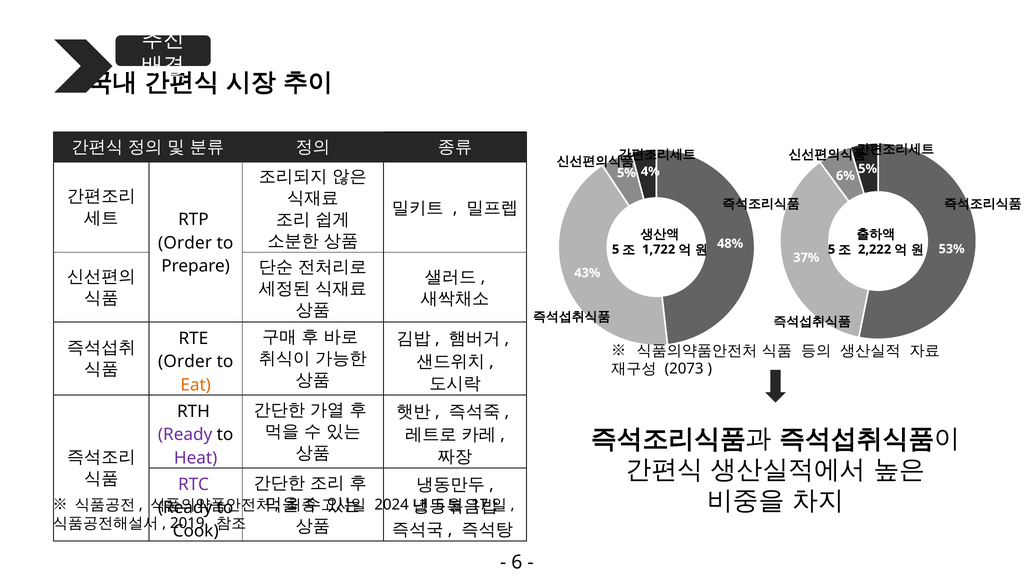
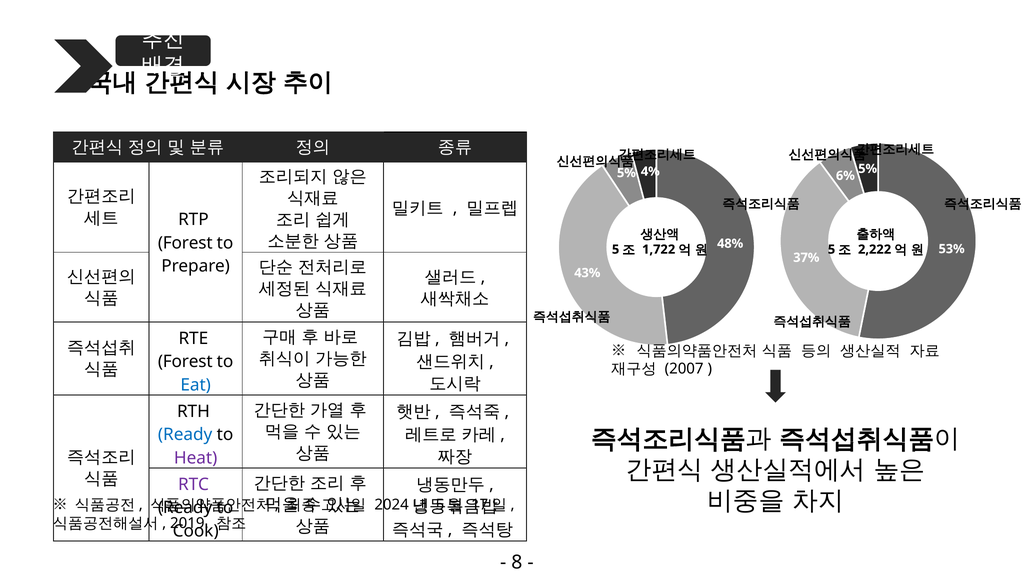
Order at (185, 243): Order -> Forest
Order at (185, 362): Order -> Forest
2073: 2073 -> 2007
Eat colour: orange -> blue
Ready at (185, 435) colour: purple -> blue
6: 6 -> 8
